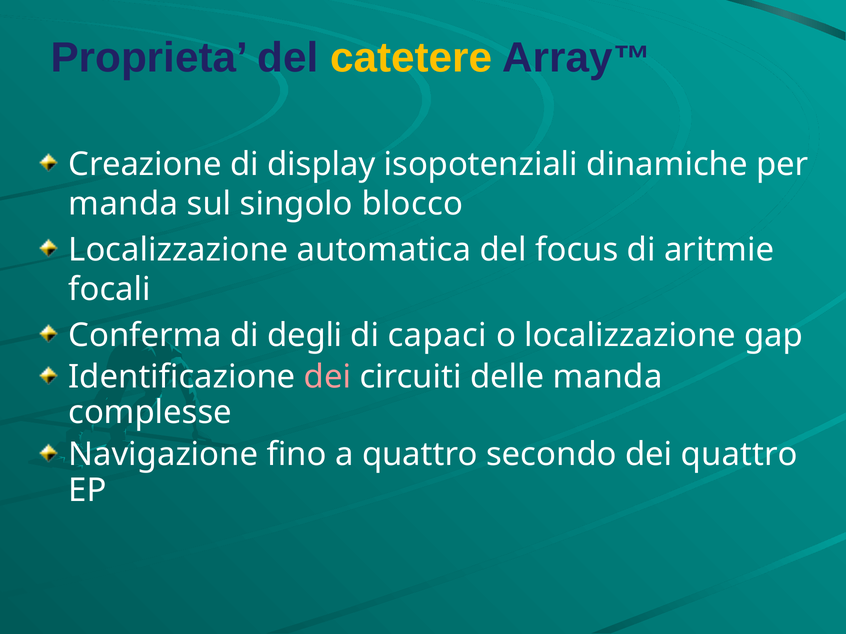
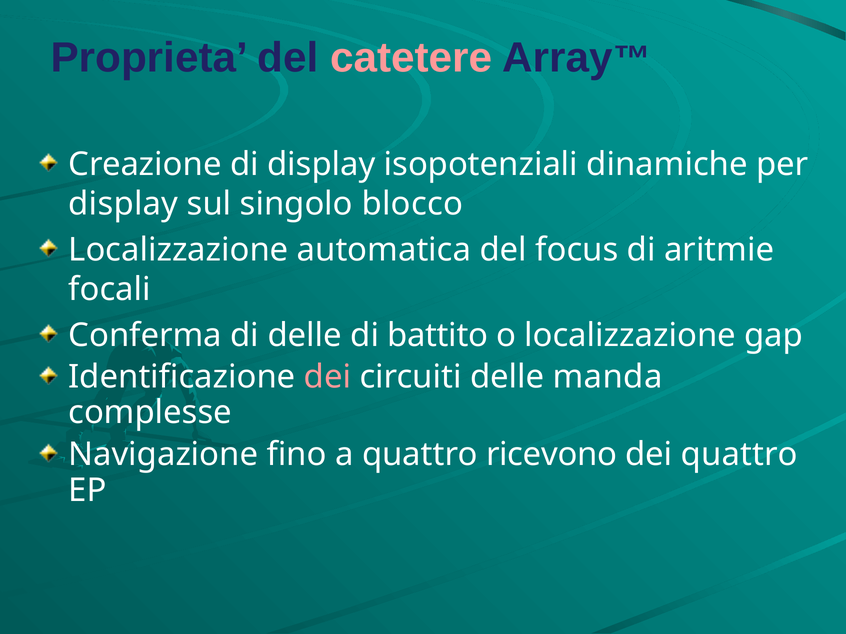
catetere colour: yellow -> pink
manda at (123, 204): manda -> display
di degli: degli -> delle
capaci: capaci -> battito
secondo: secondo -> ricevono
